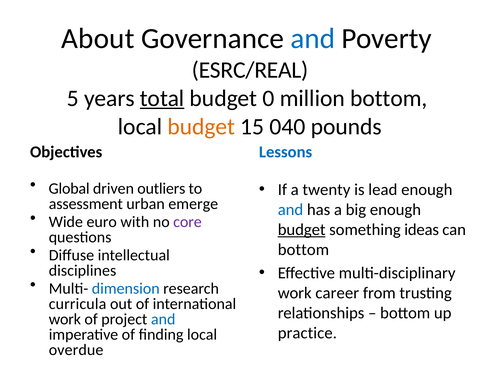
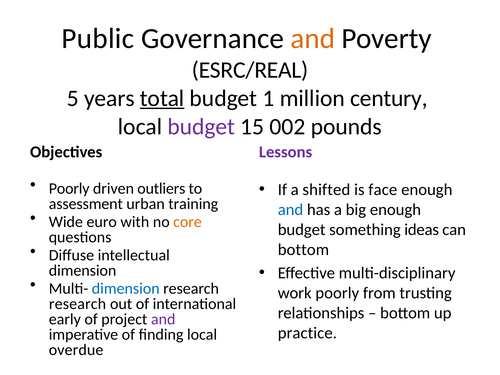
About: About -> Public
and at (313, 39) colour: blue -> orange
0: 0 -> 1
million bottom: bottom -> century
budget at (201, 127) colour: orange -> purple
040: 040 -> 002
Lessons colour: blue -> purple
Global at (69, 189): Global -> Poorly
twenty: twenty -> shifted
lead: lead -> face
emerge: emerge -> training
core colour: purple -> orange
budget at (302, 230) underline: present -> none
disciplines at (83, 270): disciplines -> dimension
work career: career -> poorly
curricula at (78, 304): curricula -> research
work at (65, 319): work -> early
and at (163, 319) colour: blue -> purple
